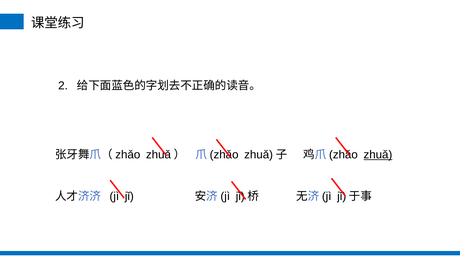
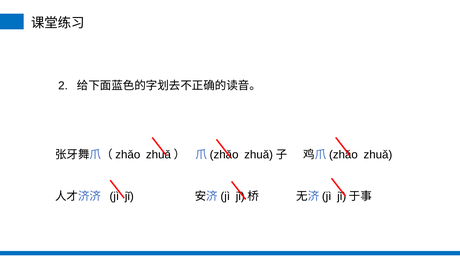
zhuǎ underline: present -> none
